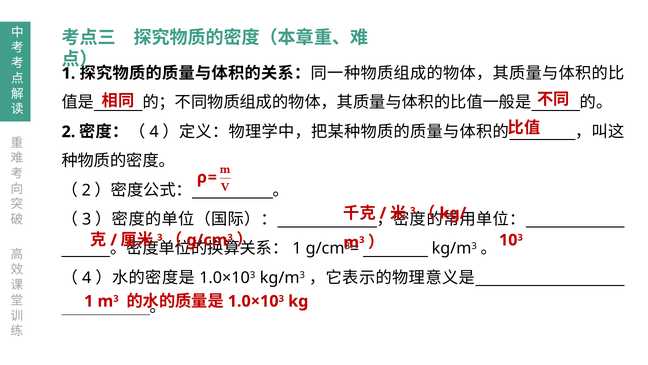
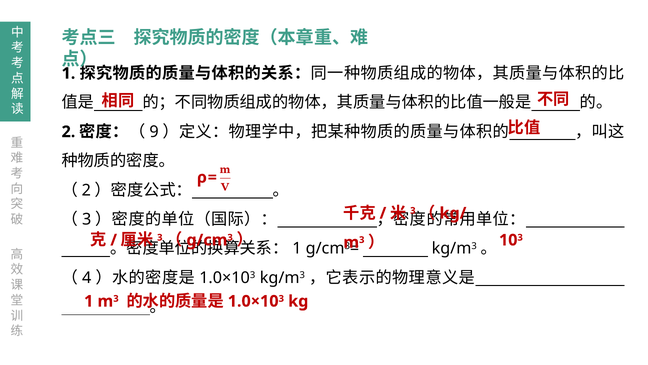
4 at (154, 132): 4 -> 9
